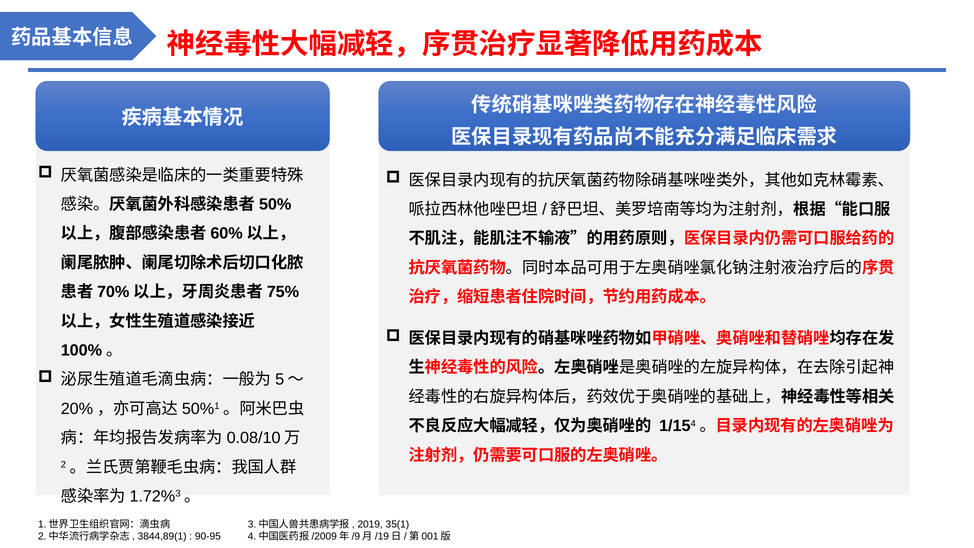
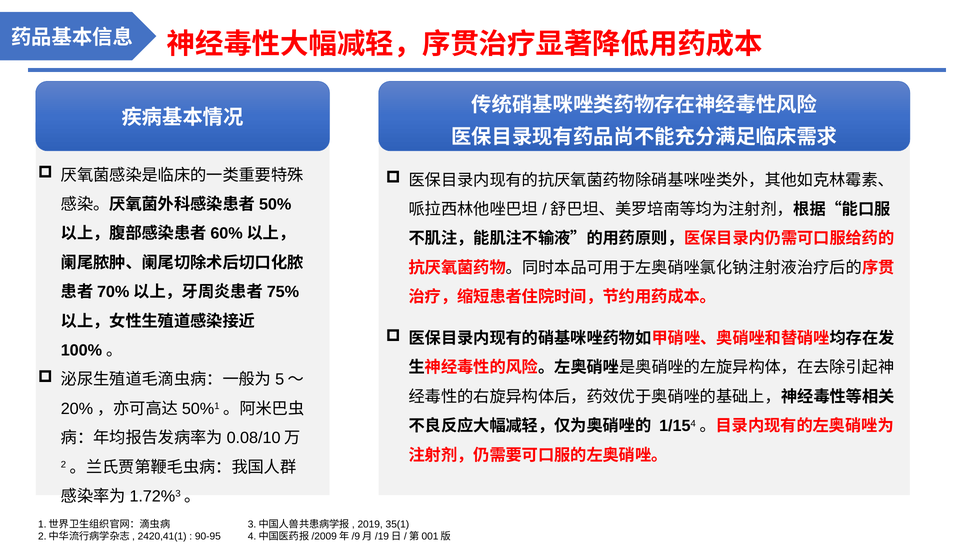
3844,89(1: 3844,89(1 -> 2420,41(1
